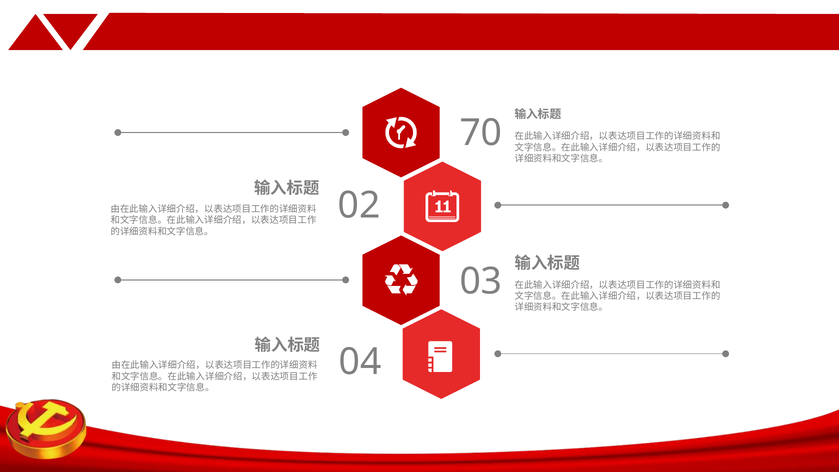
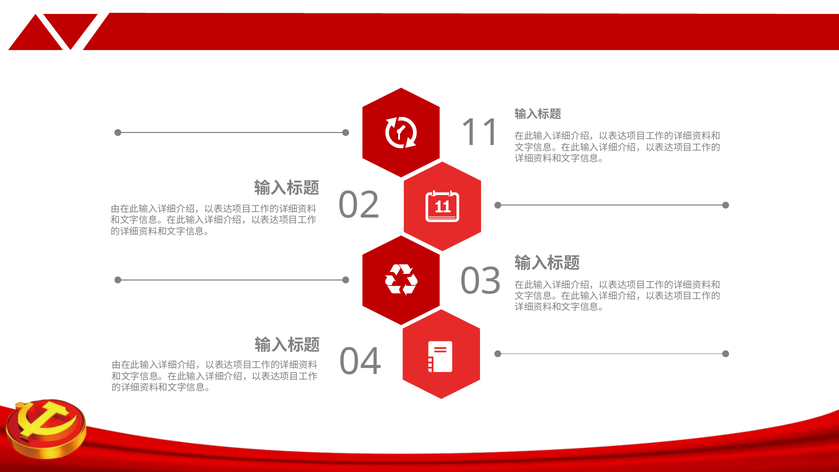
70: 70 -> 11
